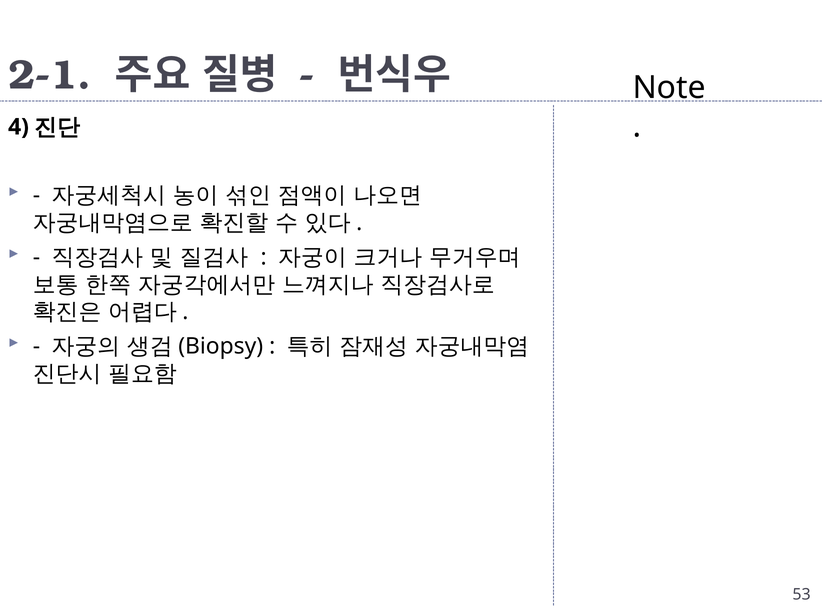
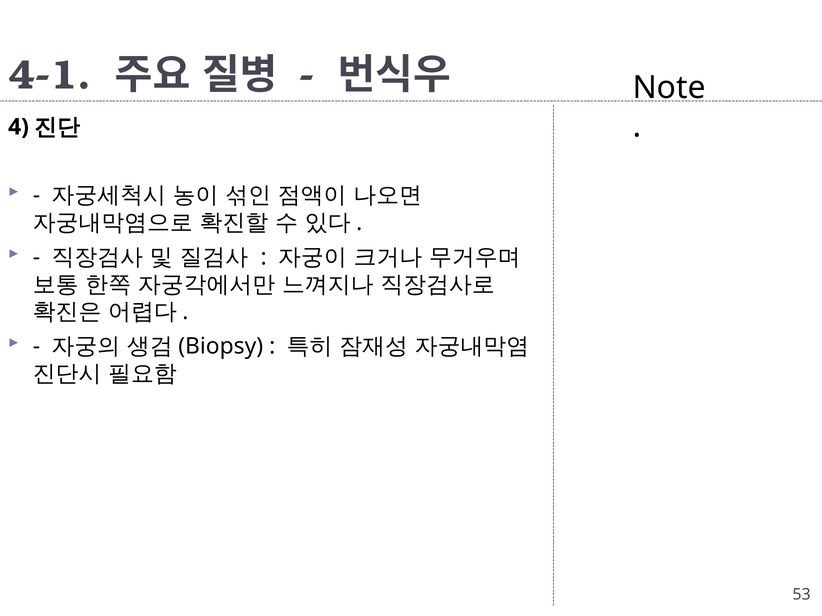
2-1: 2-1 -> 4-1
